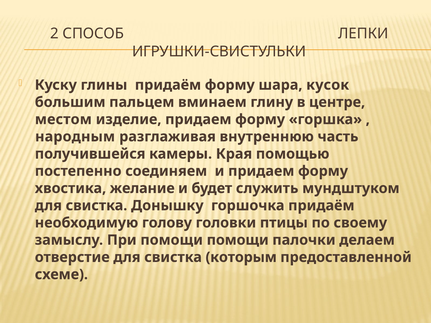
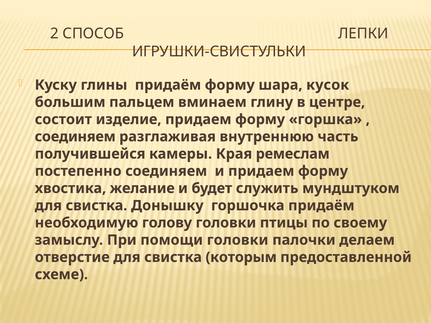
местом: местом -> состоит
народным at (75, 137): народным -> соединяем
помощью: помощью -> ремеслам
помощи помощи: помощи -> головки
